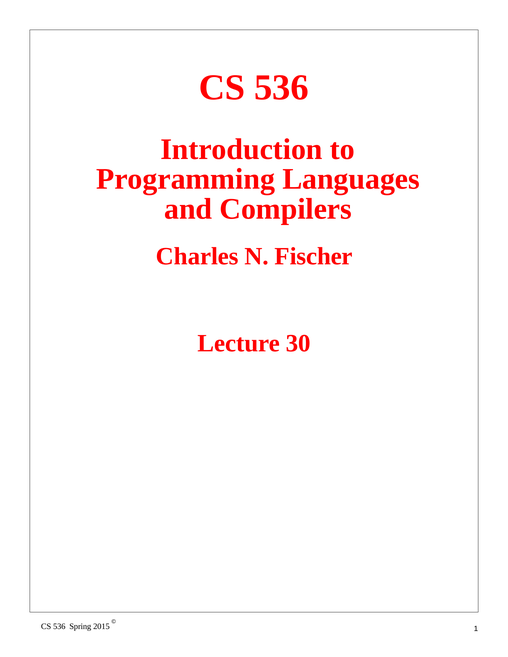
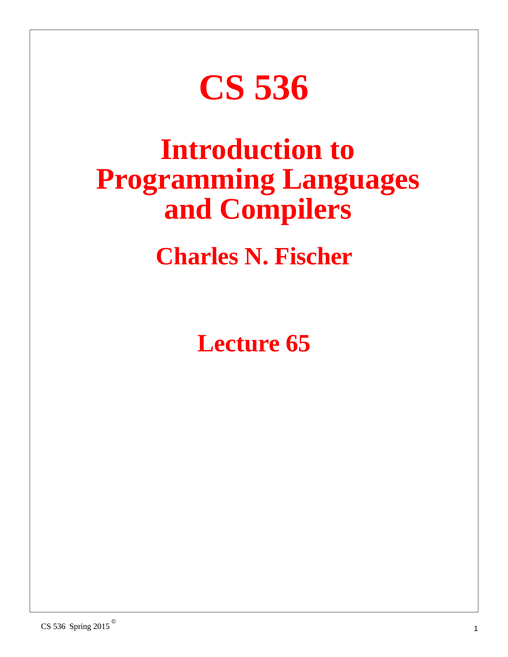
30: 30 -> 65
